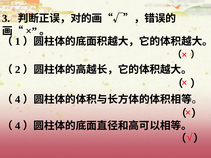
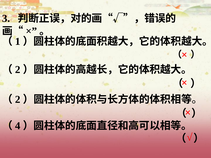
4 at (18, 100): 4 -> 2
